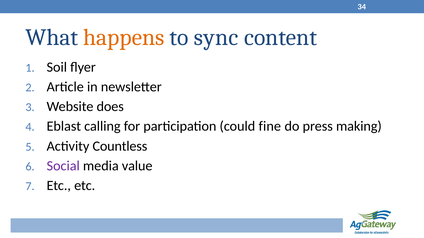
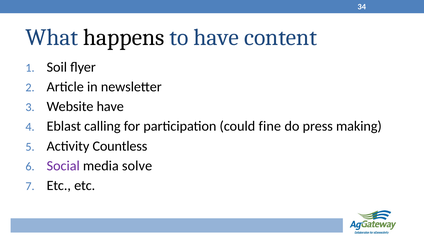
happens colour: orange -> black
to sync: sync -> have
Website does: does -> have
value: value -> solve
